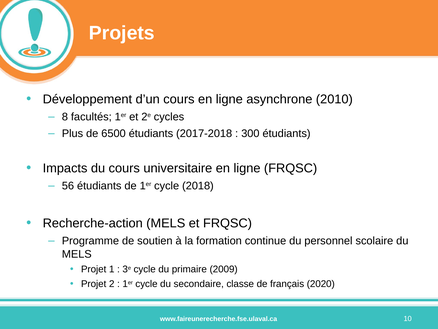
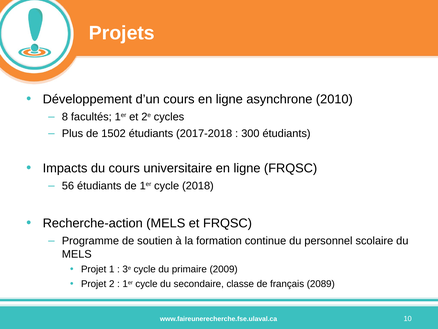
6500: 6500 -> 1502
2020: 2020 -> 2089
